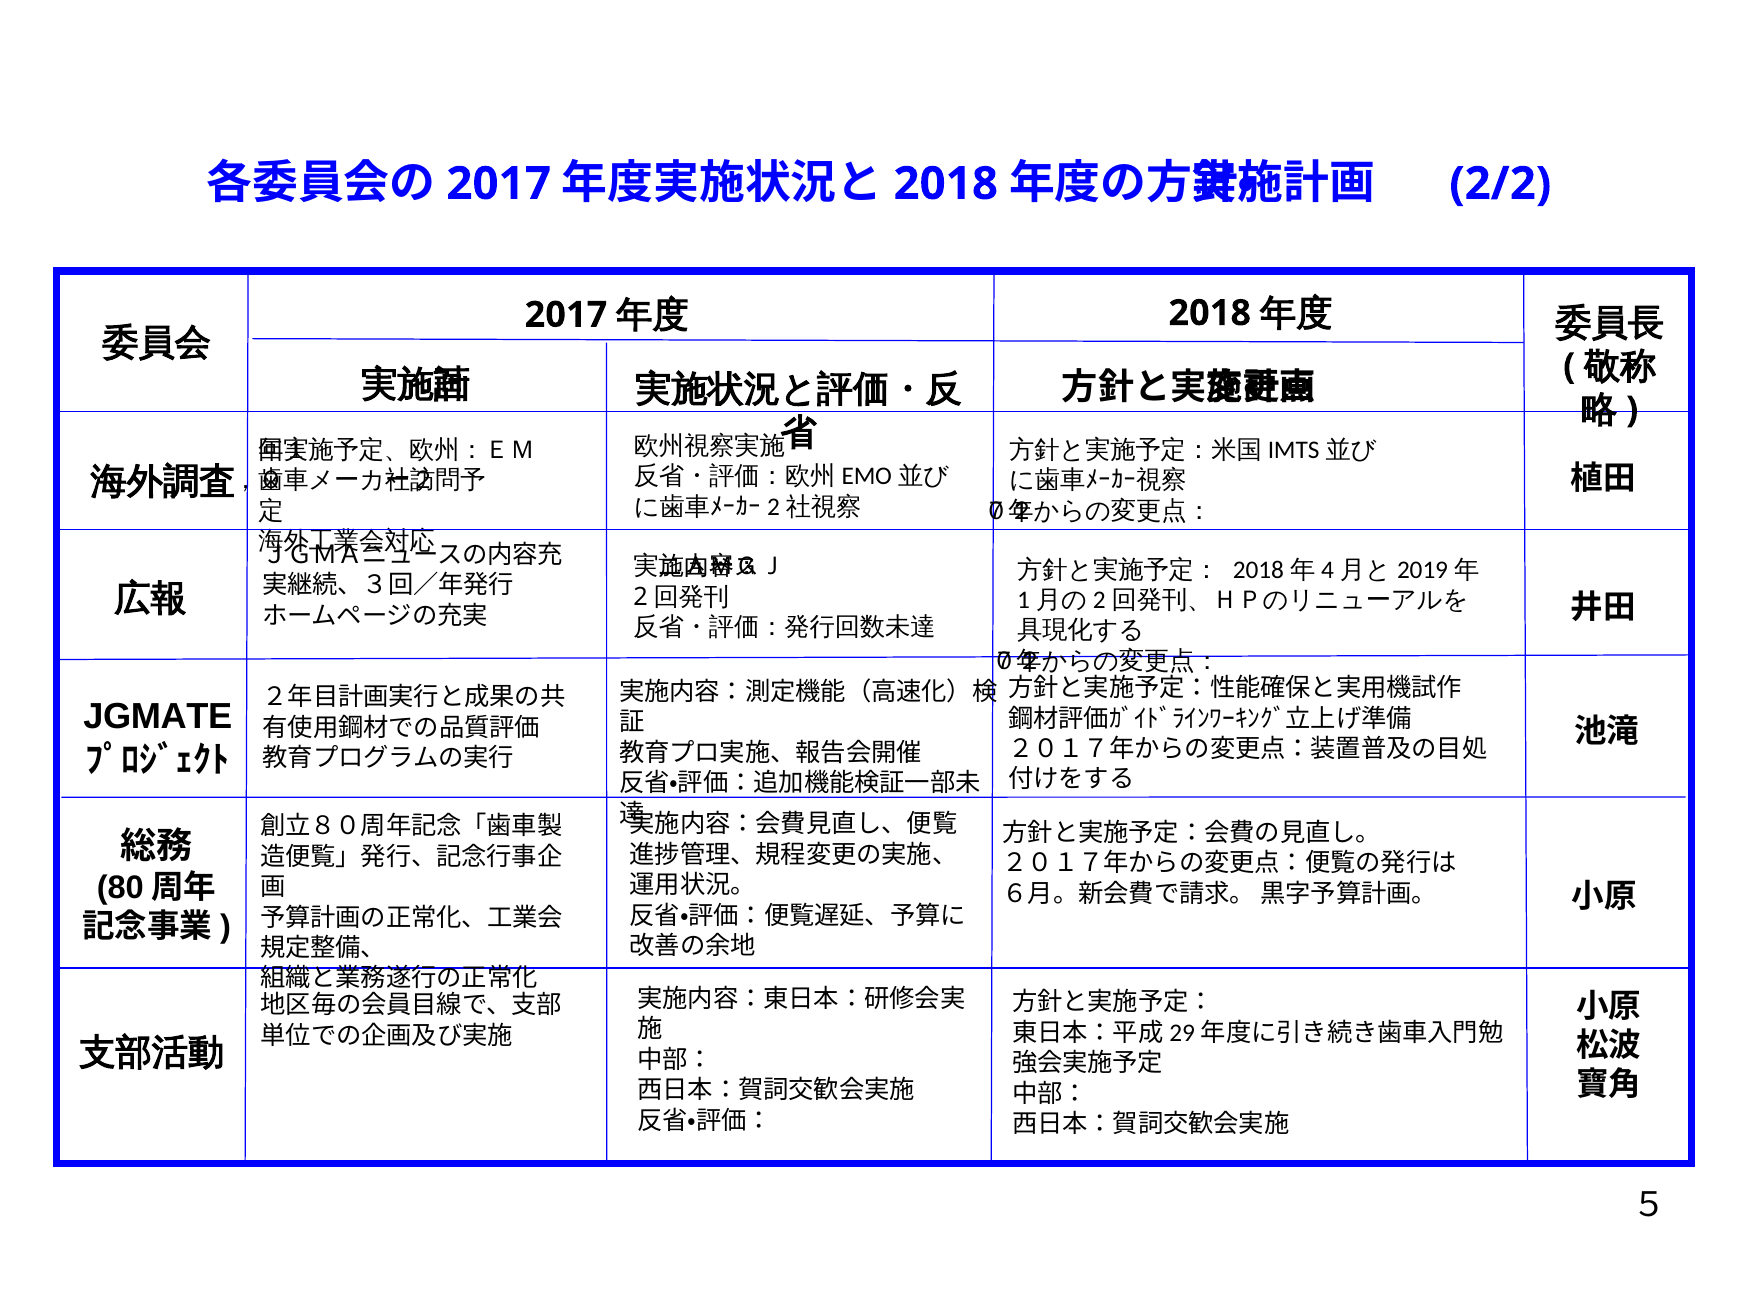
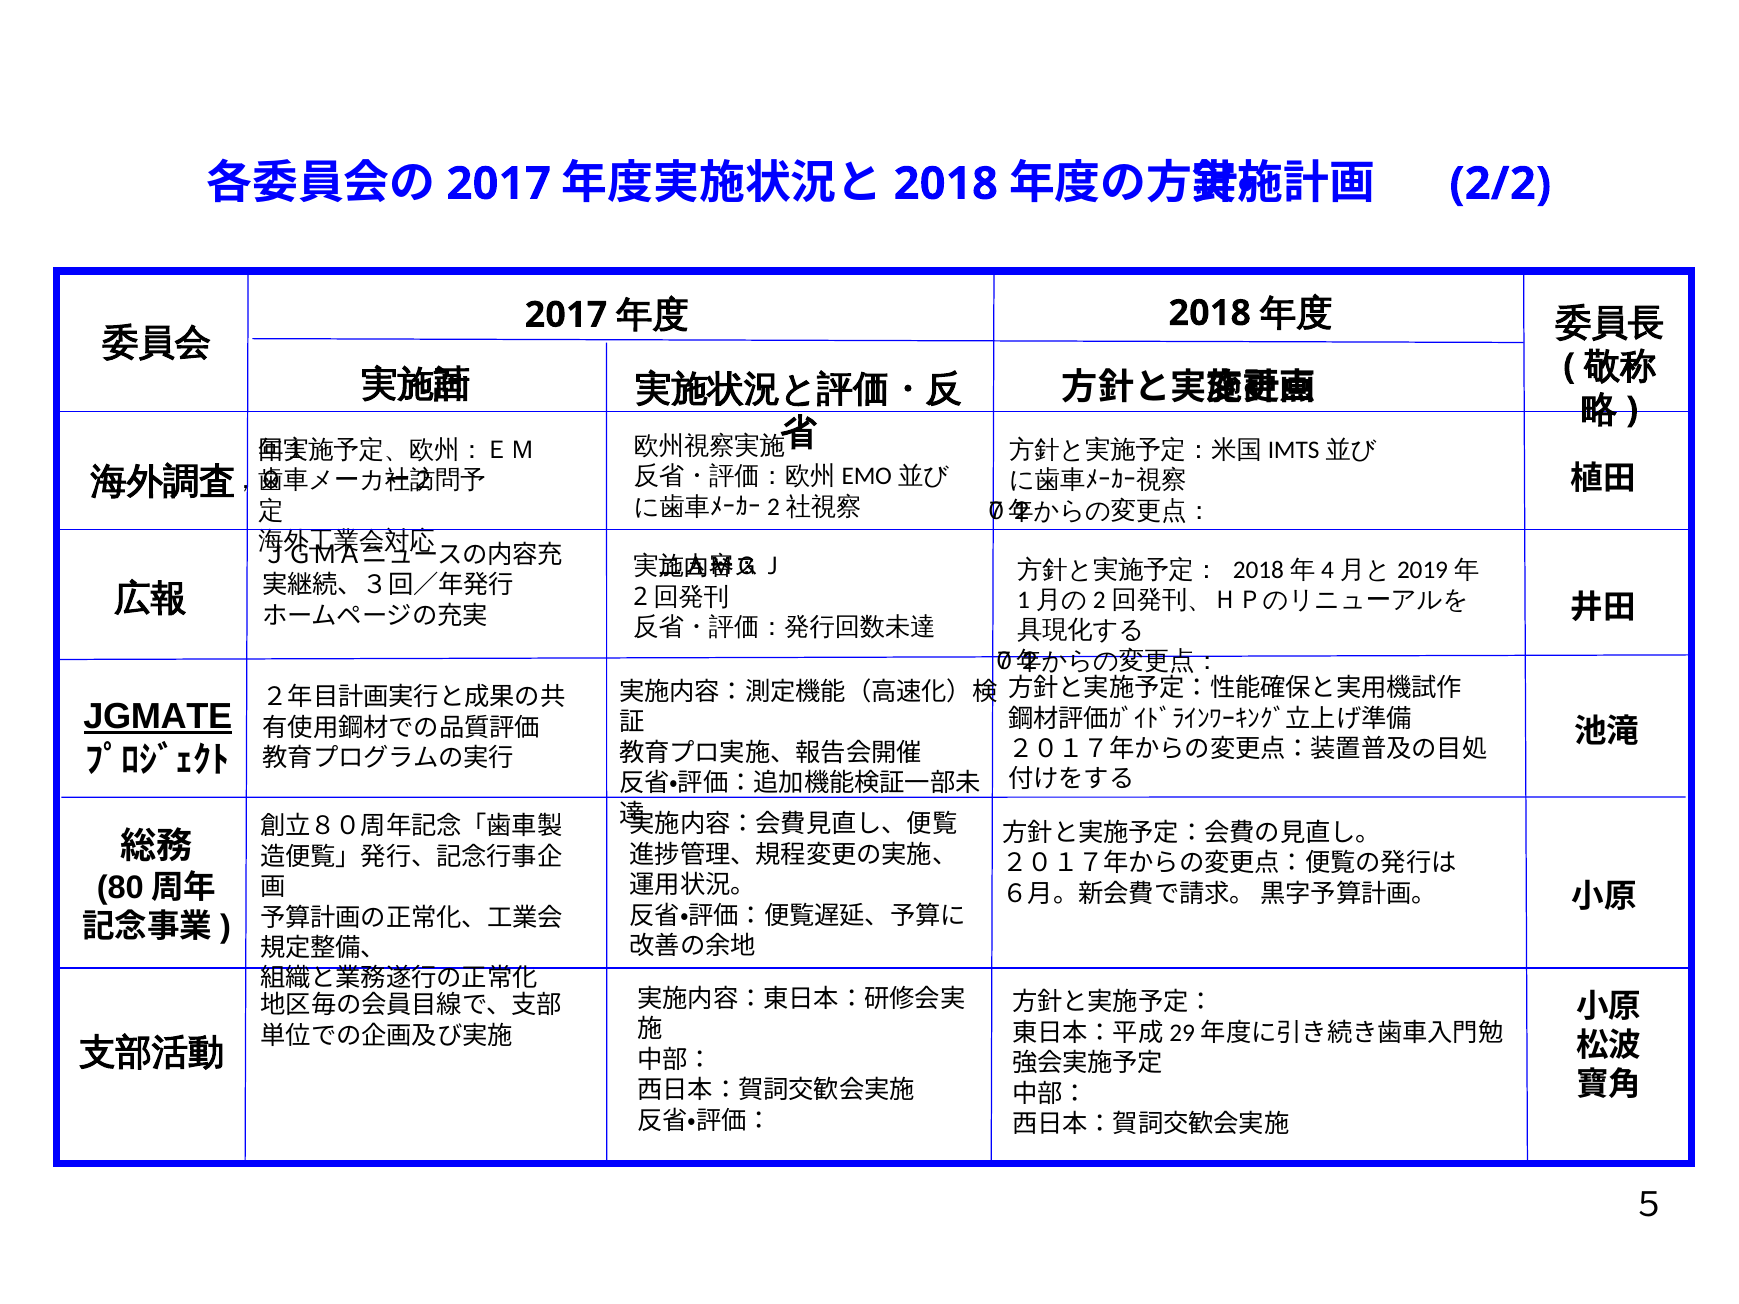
JGMATE underline: none -> present
